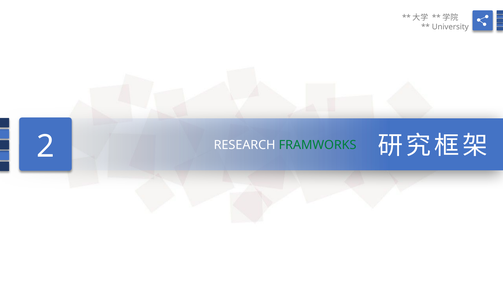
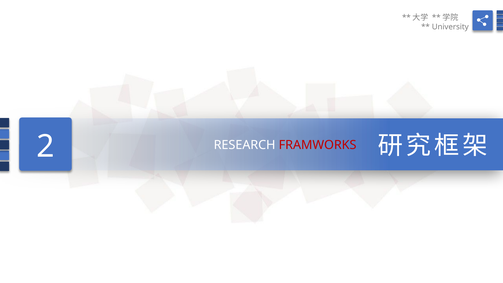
FRAMWORKS colour: green -> red
